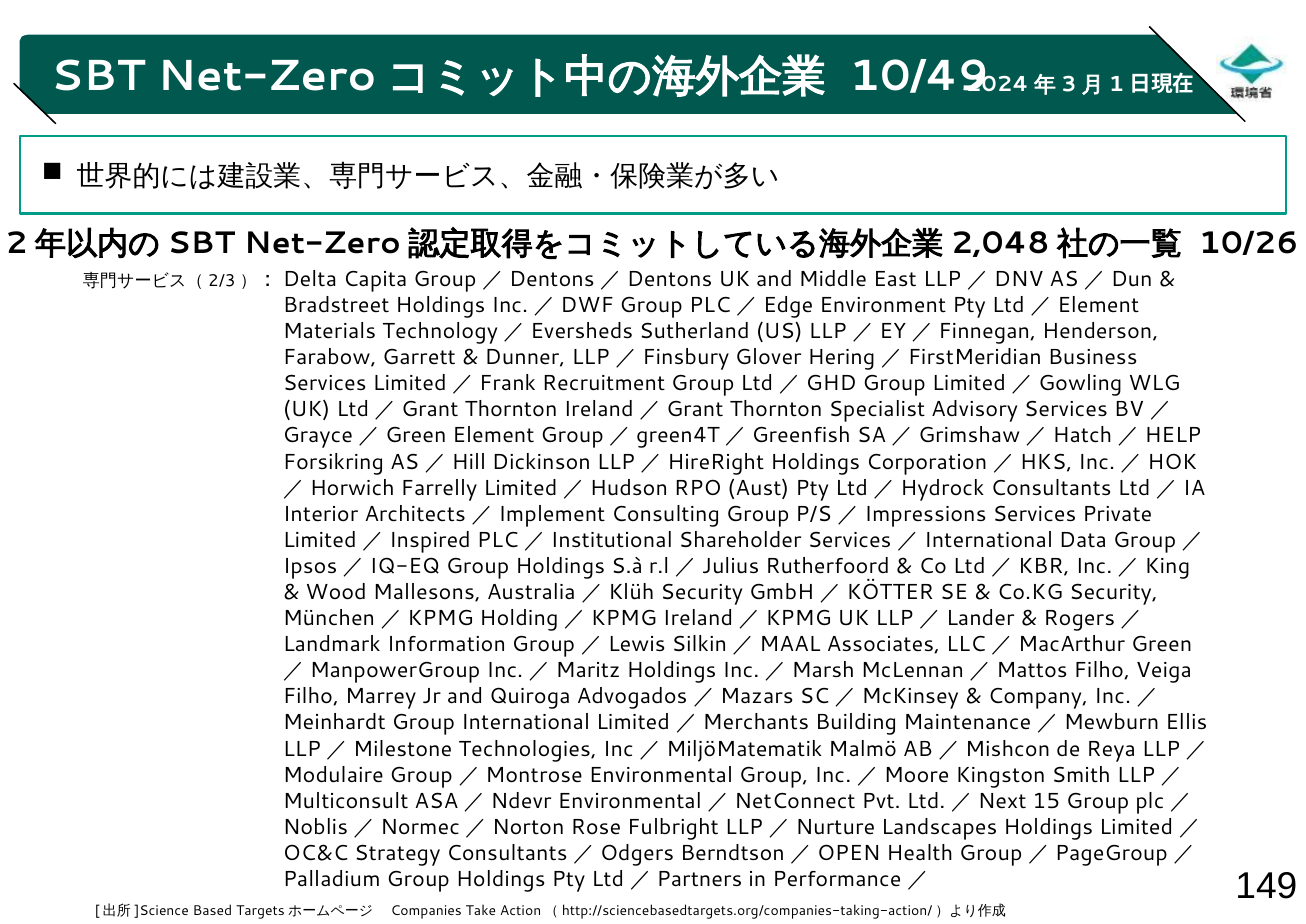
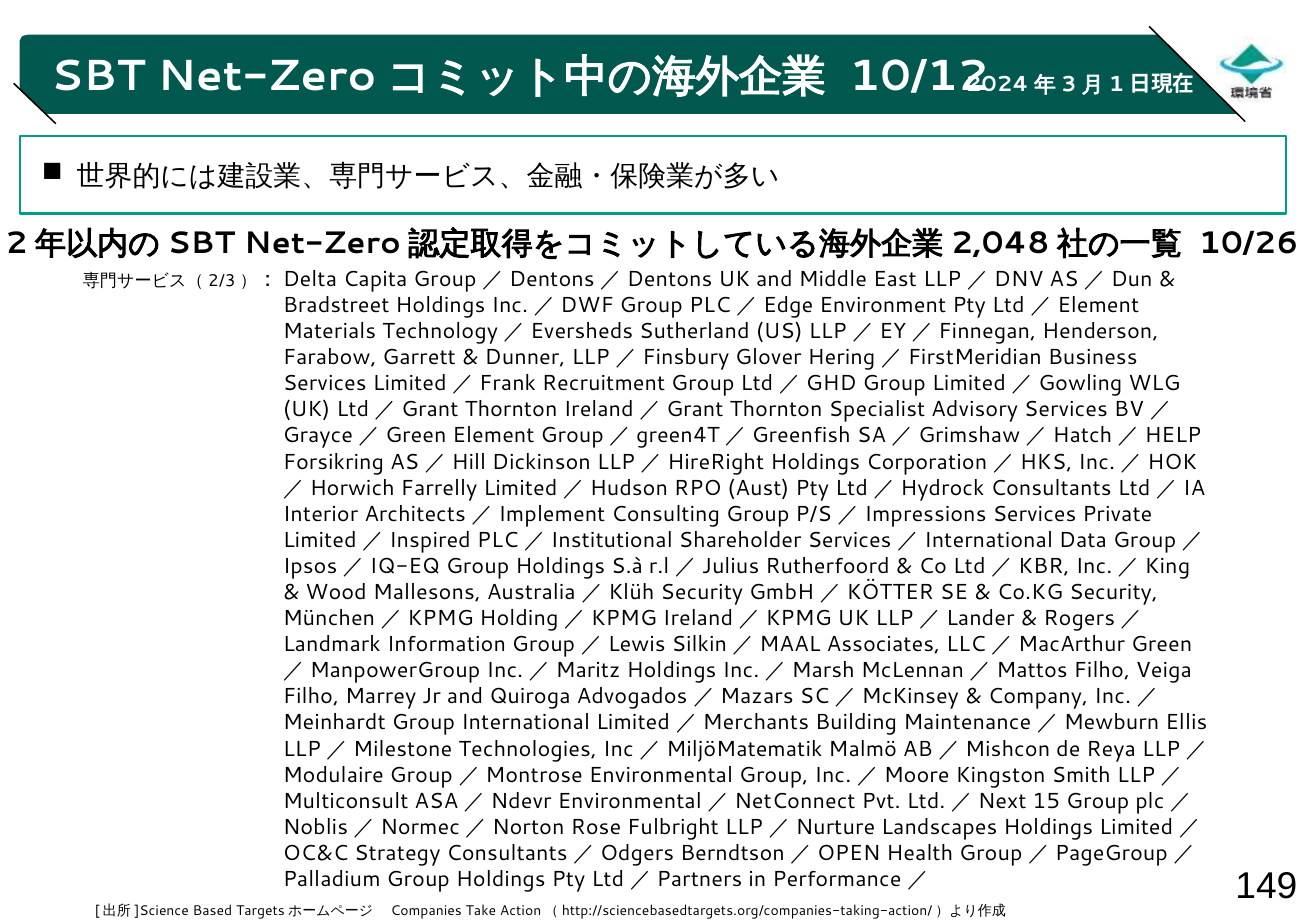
10/49: 10/49 -> 10/12
